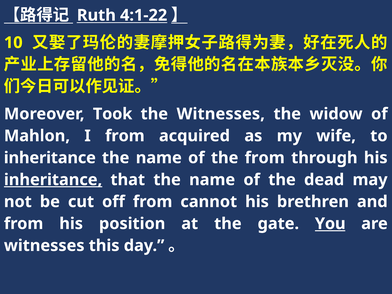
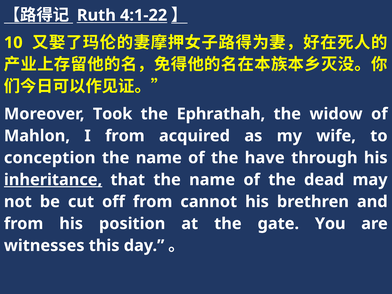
the Witnesses: Witnesses -> Ephrathah
inheritance at (50, 158): inheritance -> conception
the from: from -> have
You underline: present -> none
